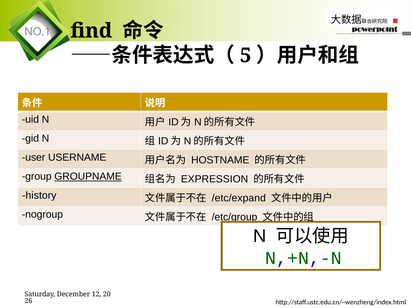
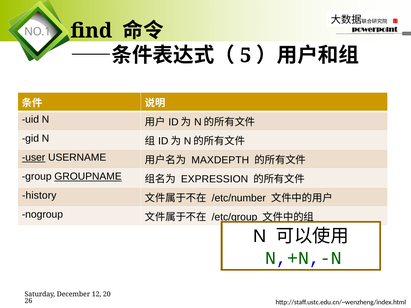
user underline: none -> present
HOSTNAME: HOSTNAME -> MAXDEPTH
/etc/expand: /etc/expand -> /etc/number
